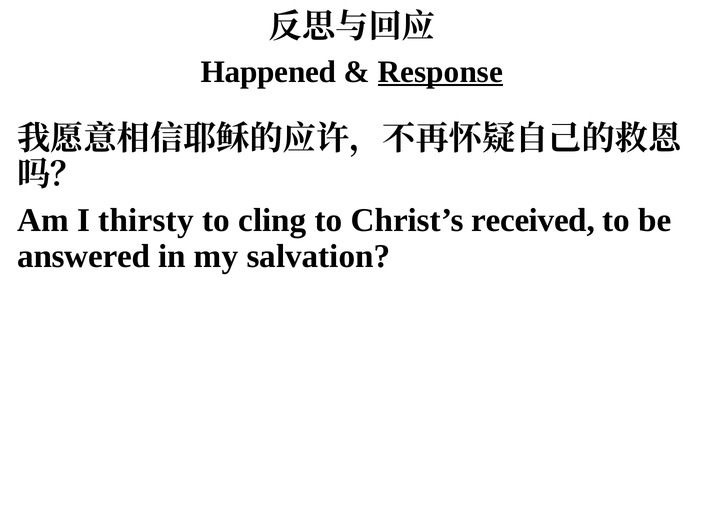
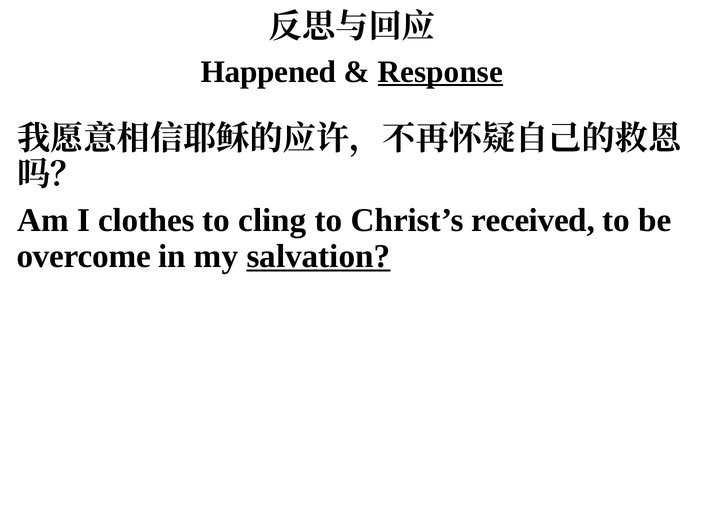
thirsty: thirsty -> clothes
answered: answered -> overcome
salvation underline: none -> present
